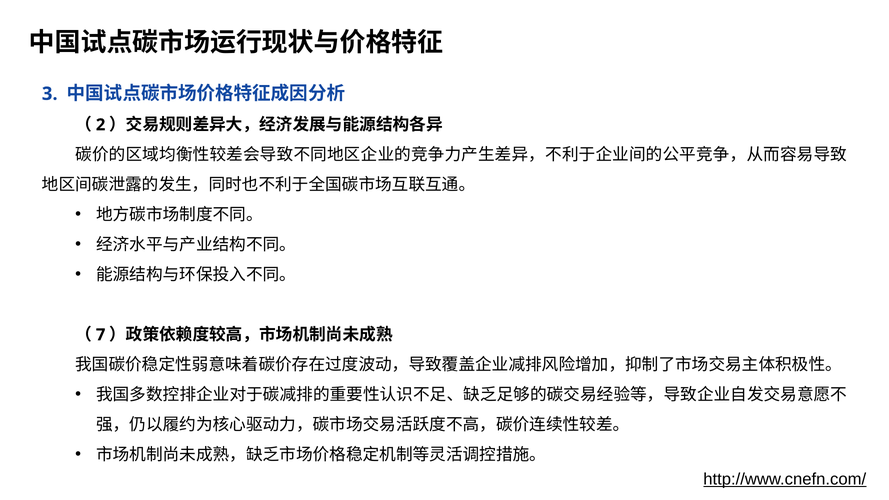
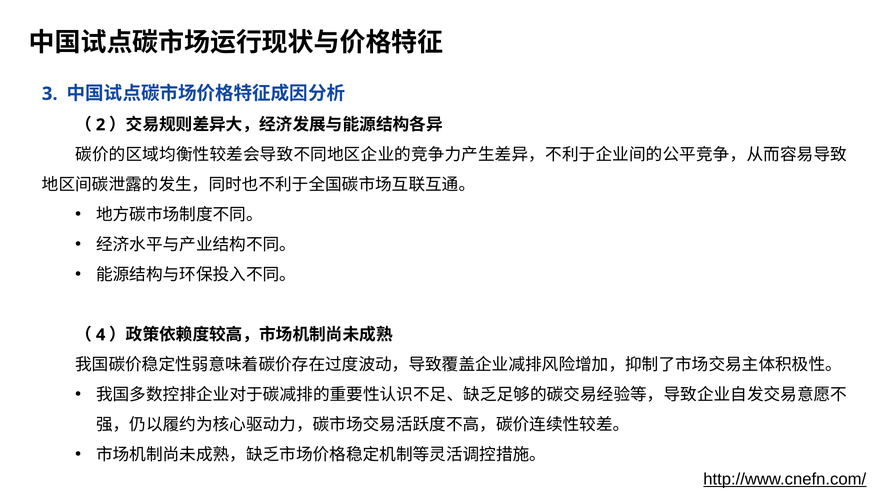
7: 7 -> 4
